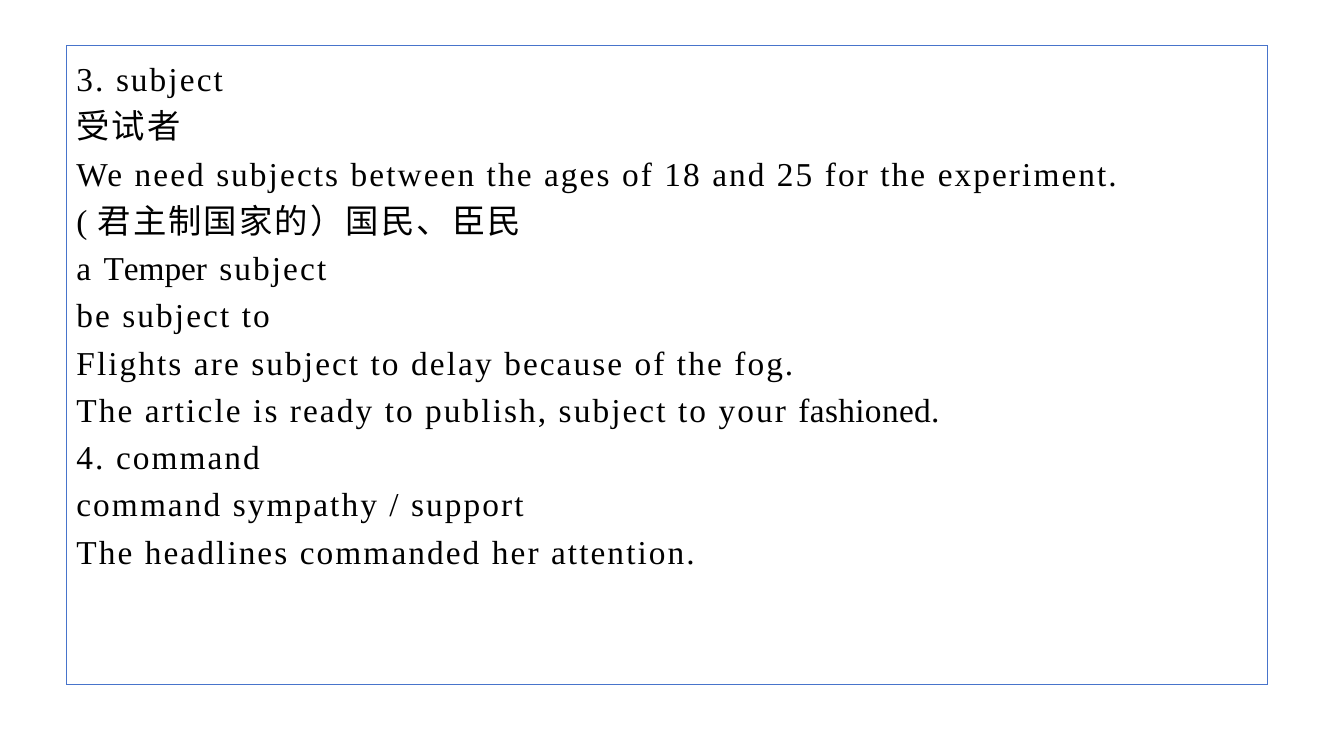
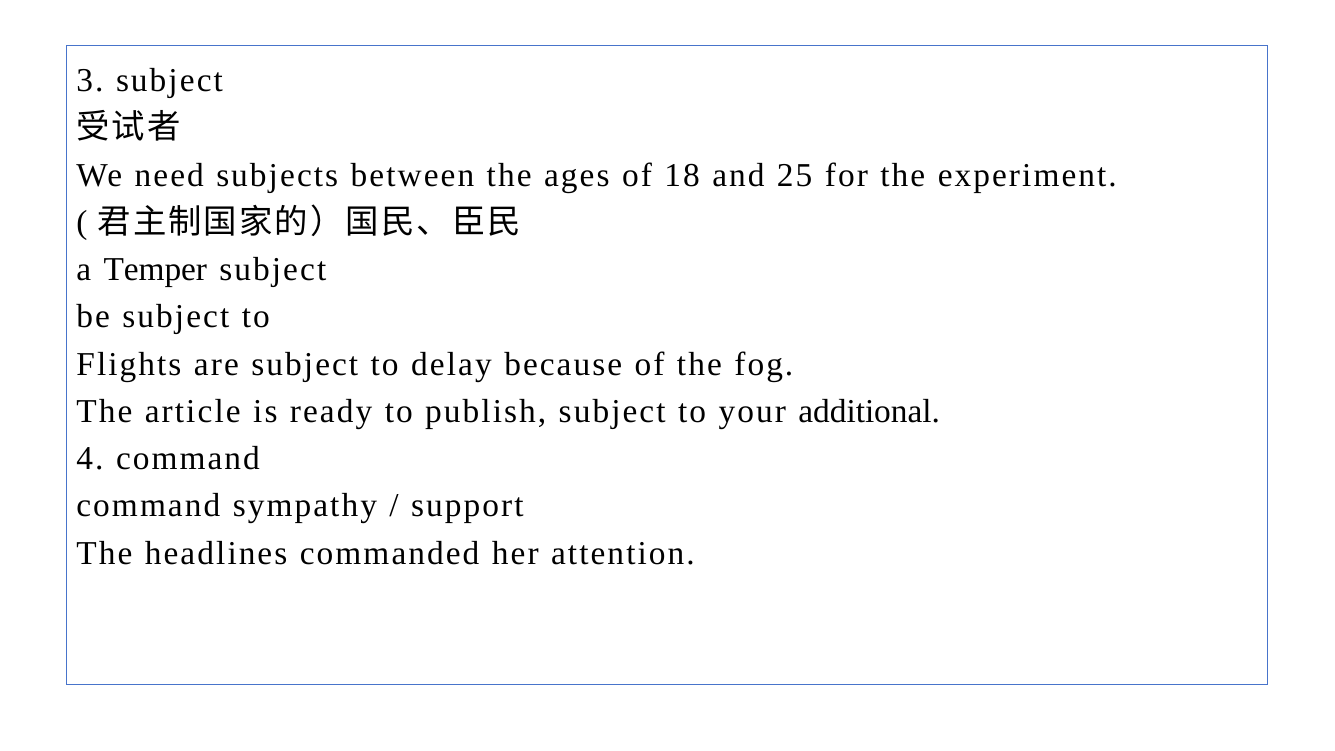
fashioned: fashioned -> additional
